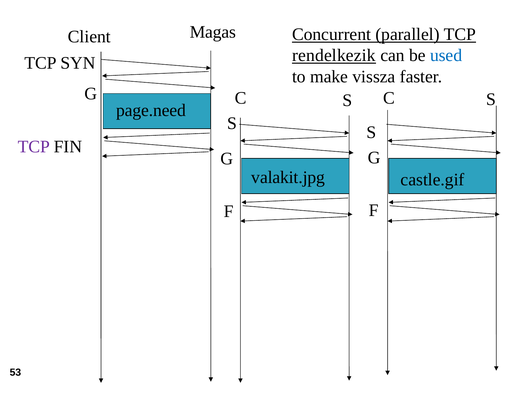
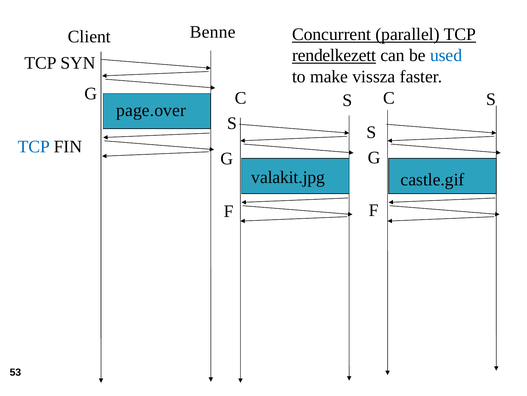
Magas: Magas -> Benne
rendelkezik: rendelkezik -> rendelkezett
page.need: page.need -> page.over
TCP at (34, 146) colour: purple -> blue
